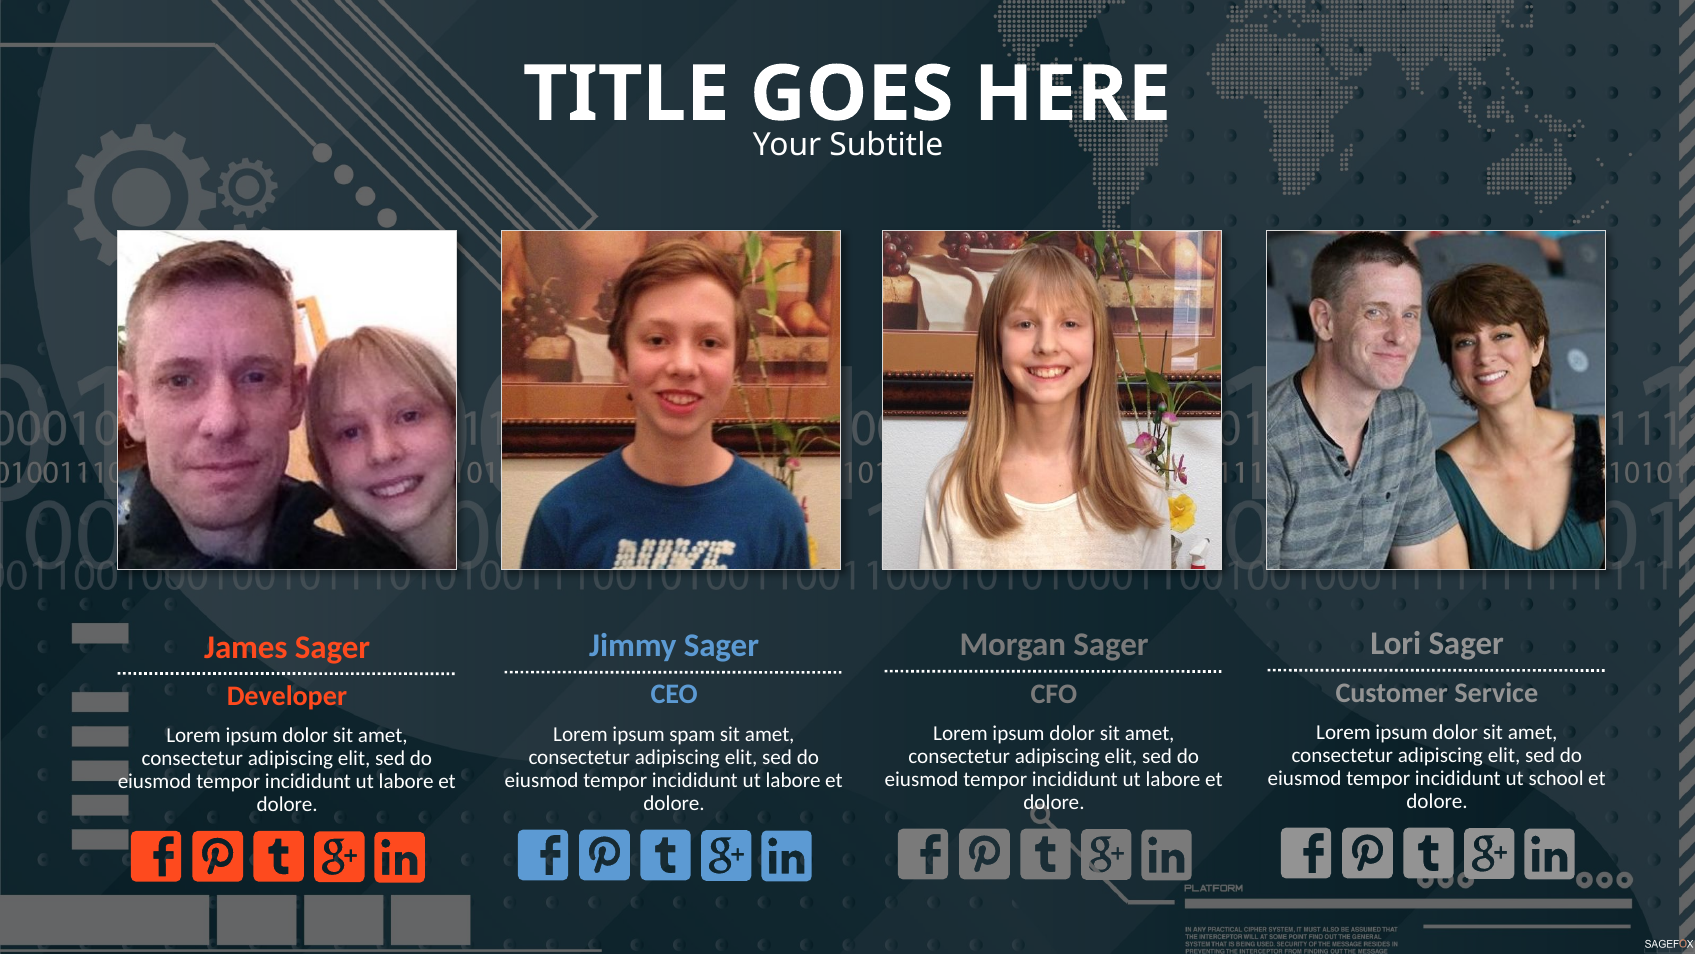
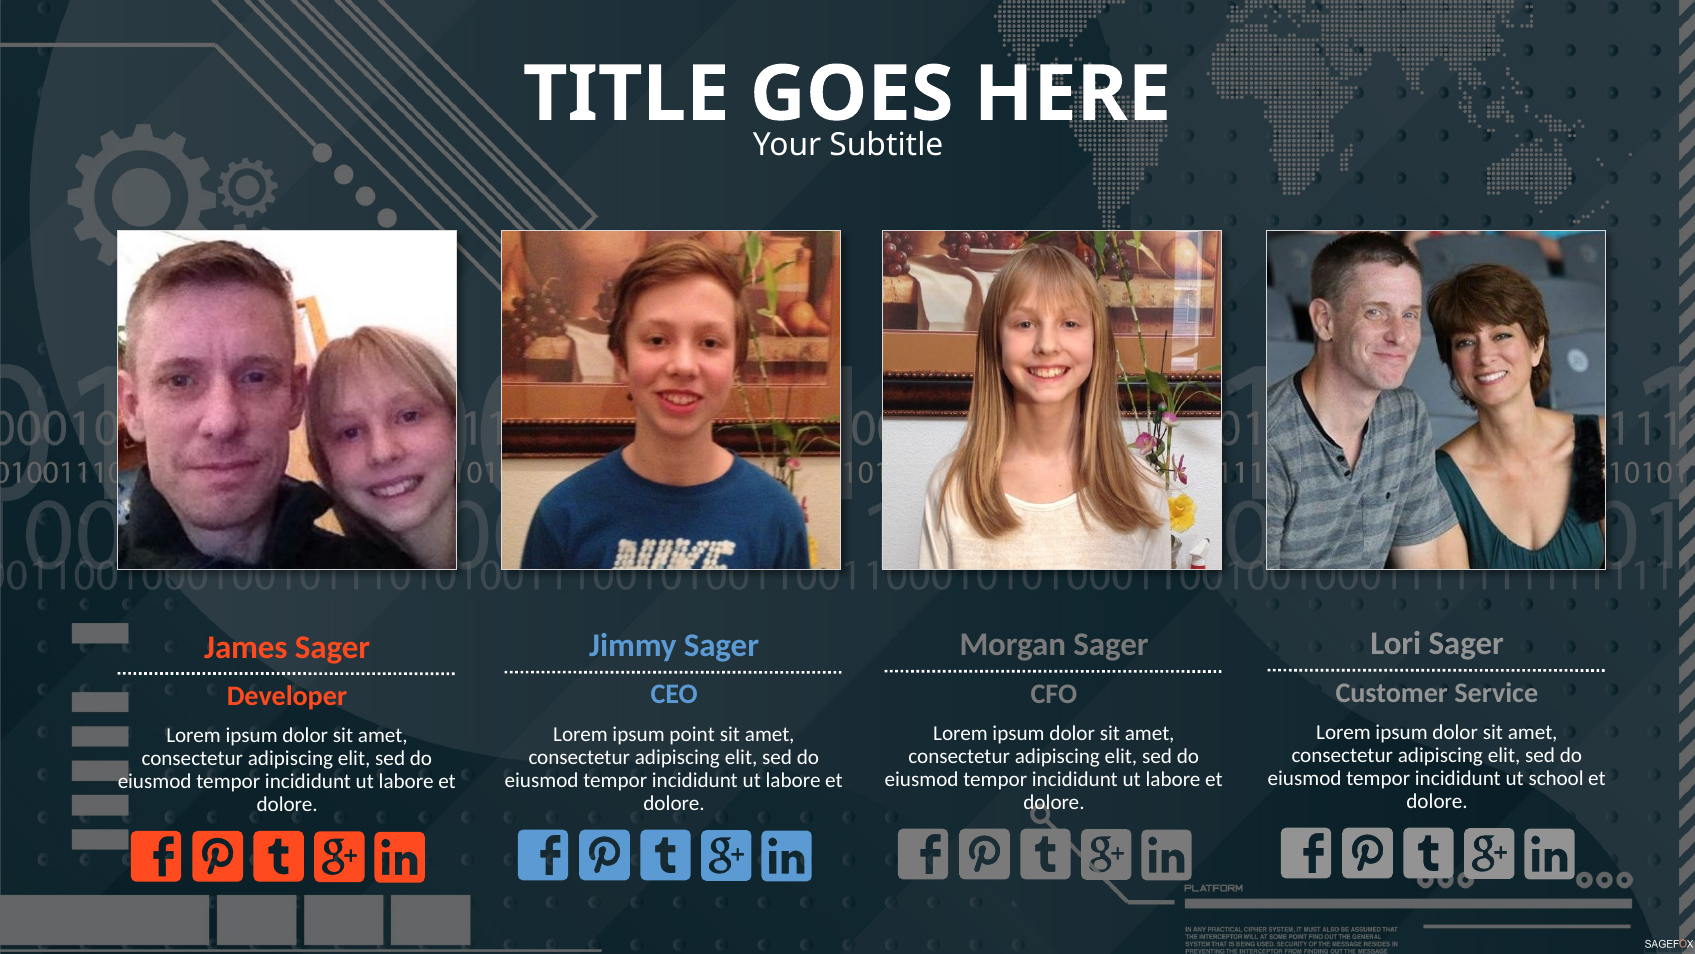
spam: spam -> point
